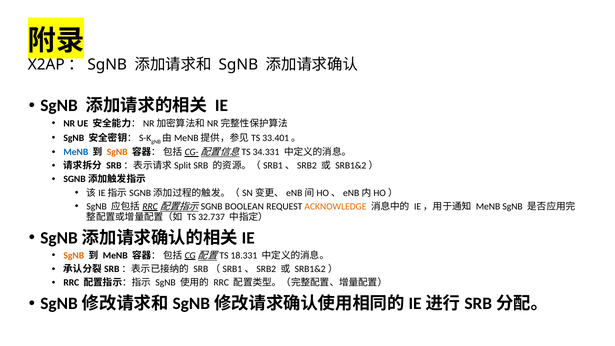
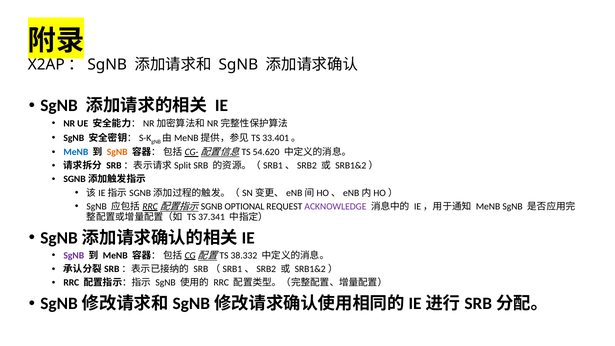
34.331: 34.331 -> 54.620
BOOLEAN: BOOLEAN -> OPTIONAL
ACKNOWLEDGE colour: orange -> purple
32.737: 32.737 -> 37.341
SgNB at (74, 256) colour: orange -> purple
18.331: 18.331 -> 38.332
